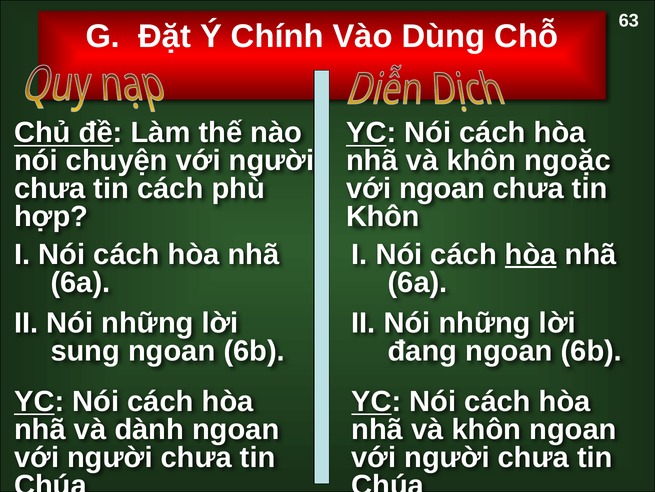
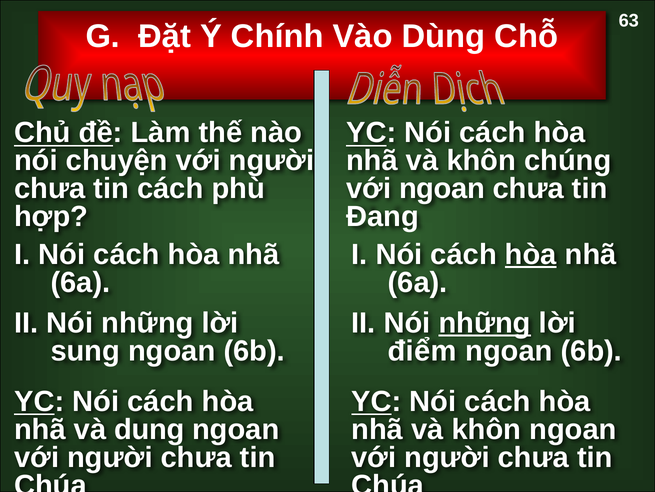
ngoặc: ngoặc -> chúng
Khôn at (383, 216): Khôn -> Đang
những at (485, 323) underline: none -> present
đang: đang -> điểm
dành: dành -> dung
